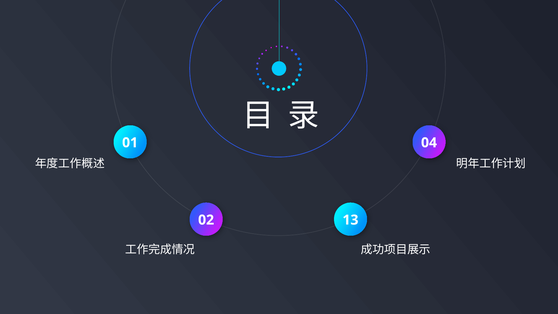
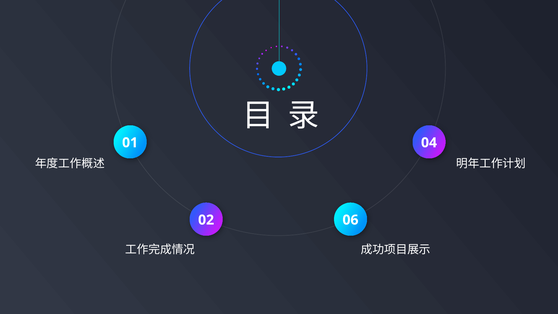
13: 13 -> 06
